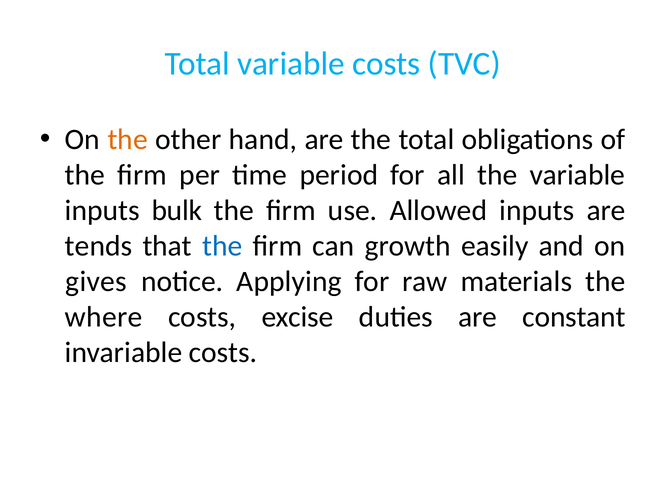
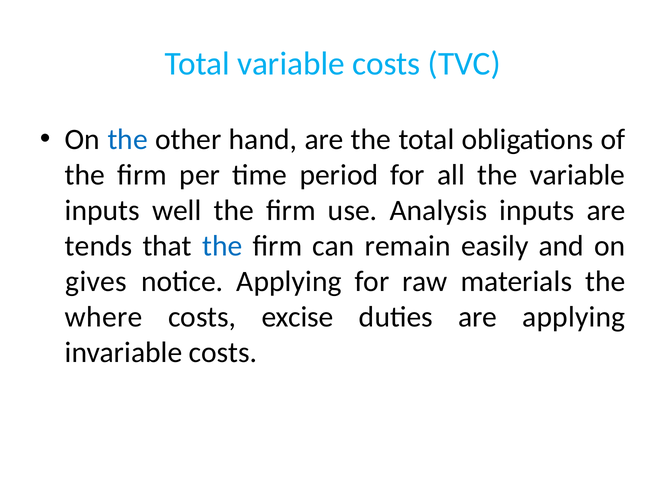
the at (128, 140) colour: orange -> blue
bulk: bulk -> well
Allowed: Allowed -> Analysis
growth: growth -> remain
are constant: constant -> applying
